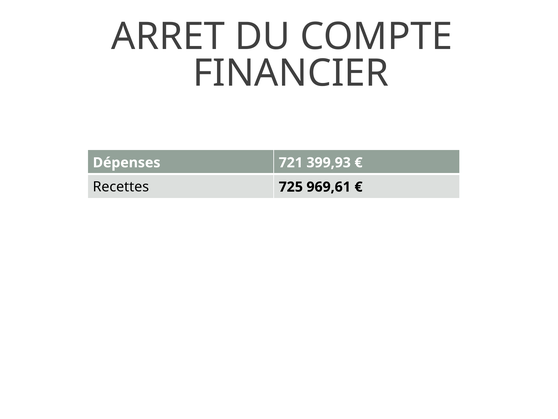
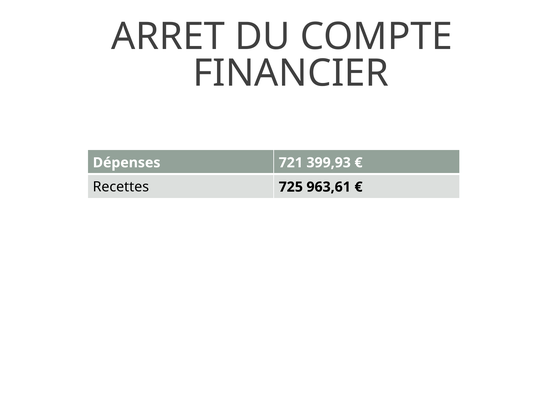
969,61: 969,61 -> 963,61
